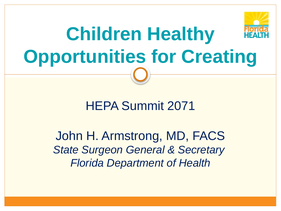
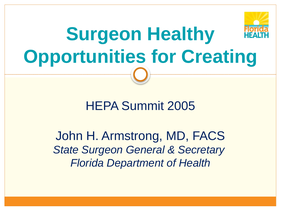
Children at (104, 34): Children -> Surgeon
2071: 2071 -> 2005
